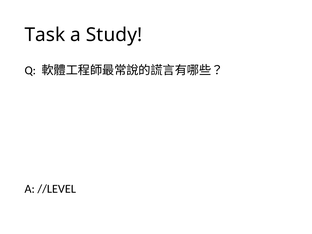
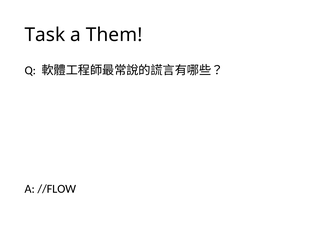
Study: Study -> Them
//LEVEL: //LEVEL -> //FLOW
